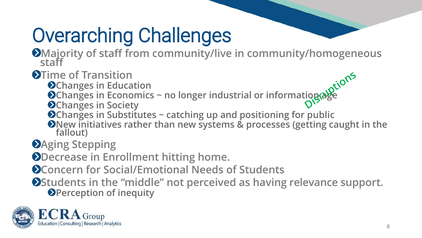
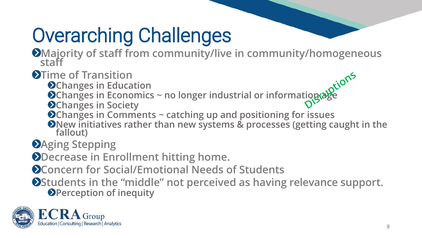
Substitutes: Substitutes -> Comments
public: public -> issues
